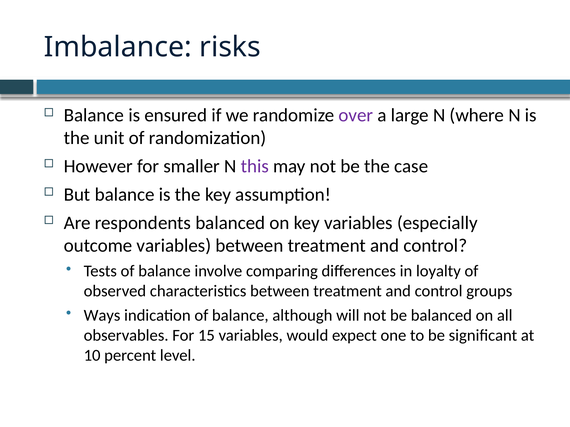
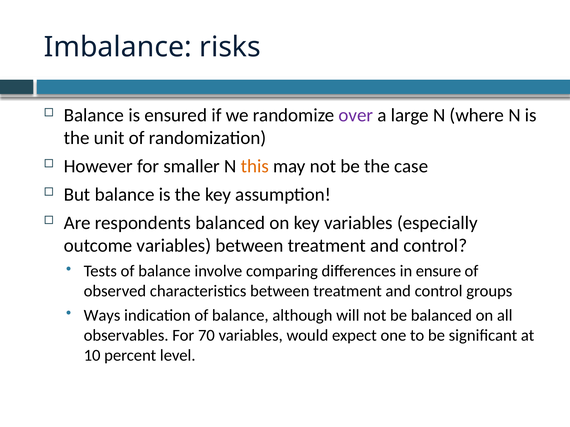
this colour: purple -> orange
loyalty: loyalty -> ensure
15: 15 -> 70
